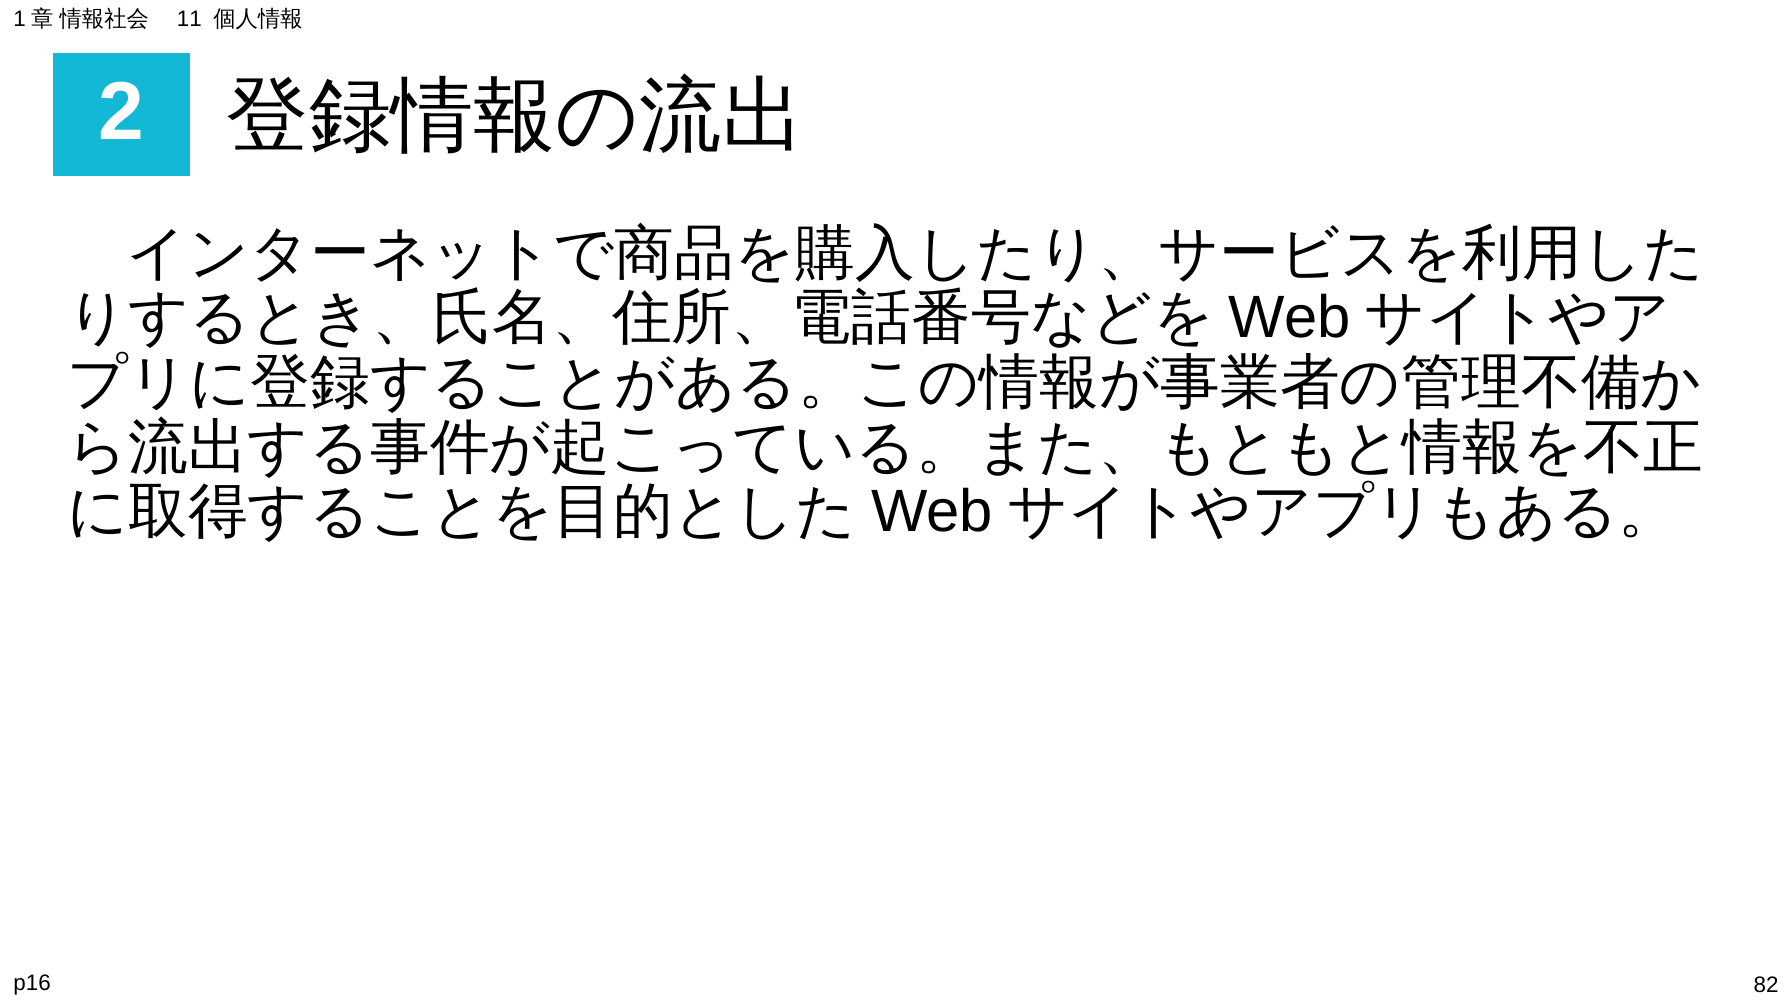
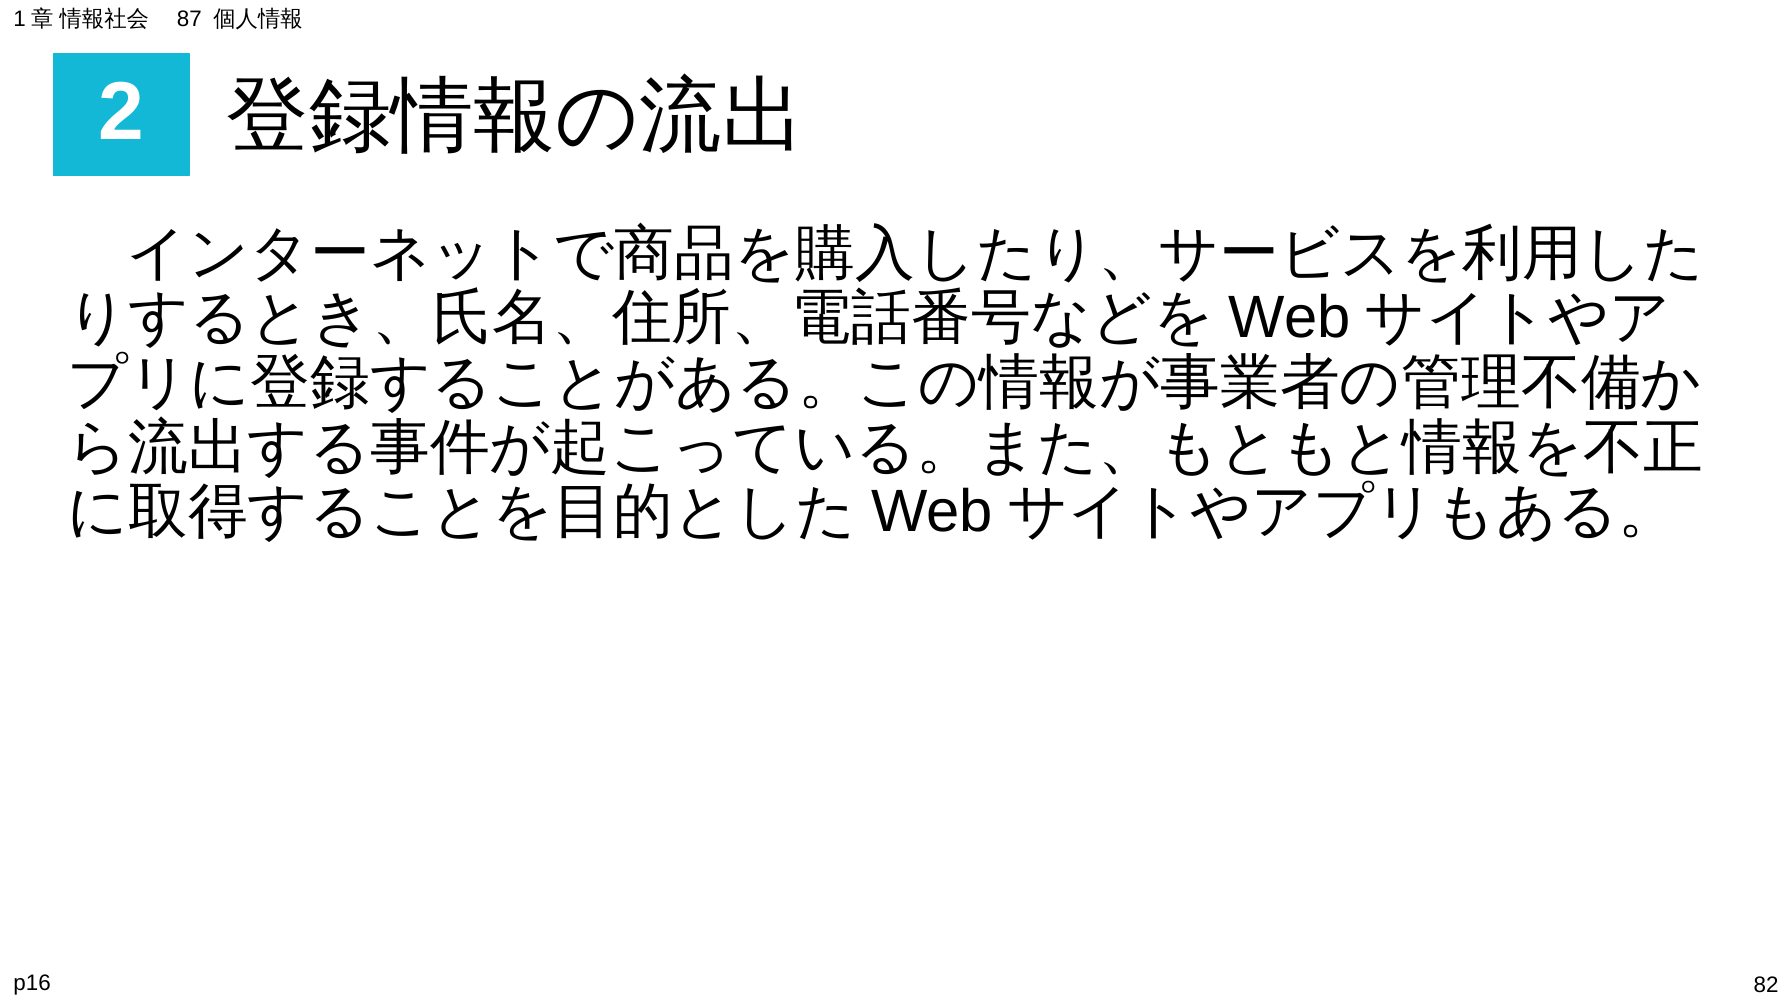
11: 11 -> 87
